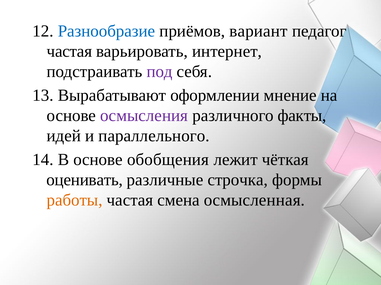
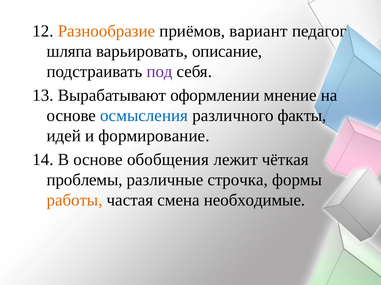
Разнообразие colour: blue -> orange
частая at (69, 51): частая -> шляпа
интернет: интернет -> описание
осмысления colour: purple -> blue
параллельного: параллельного -> формирование
оценивать: оценивать -> проблемы
осмысленная: осмысленная -> необходимые
